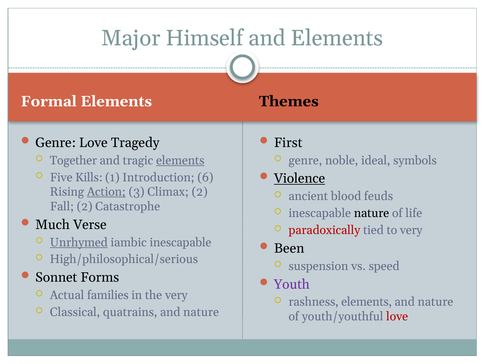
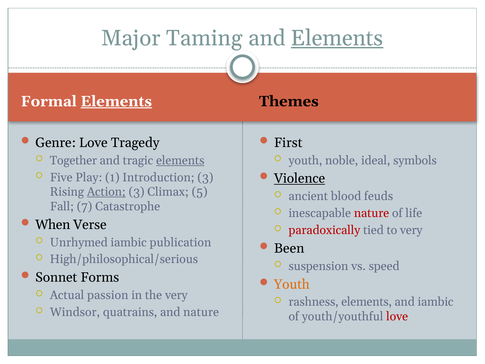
Himself: Himself -> Taming
Elements at (337, 38) underline: none -> present
Elements at (116, 101) underline: none -> present
genre at (305, 160): genre -> youth
Kills: Kills -> Play
Introduction 6: 6 -> 3
Climax 2: 2 -> 5
Fall 2: 2 -> 7
nature at (372, 213) colour: black -> red
Much: Much -> When
Unrhymed underline: present -> none
iambic inescapable: inescapable -> publication
Youth at (292, 284) colour: purple -> orange
families: families -> passion
nature at (435, 302): nature -> iambic
Classical: Classical -> Windsor
